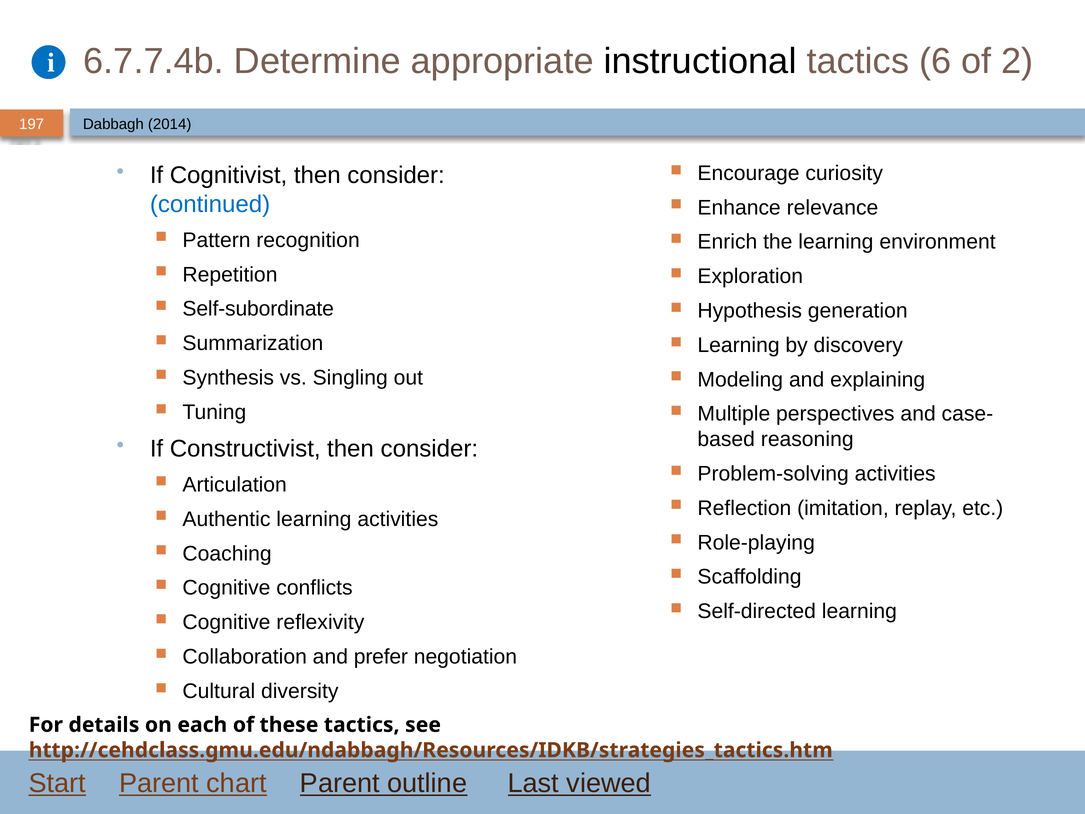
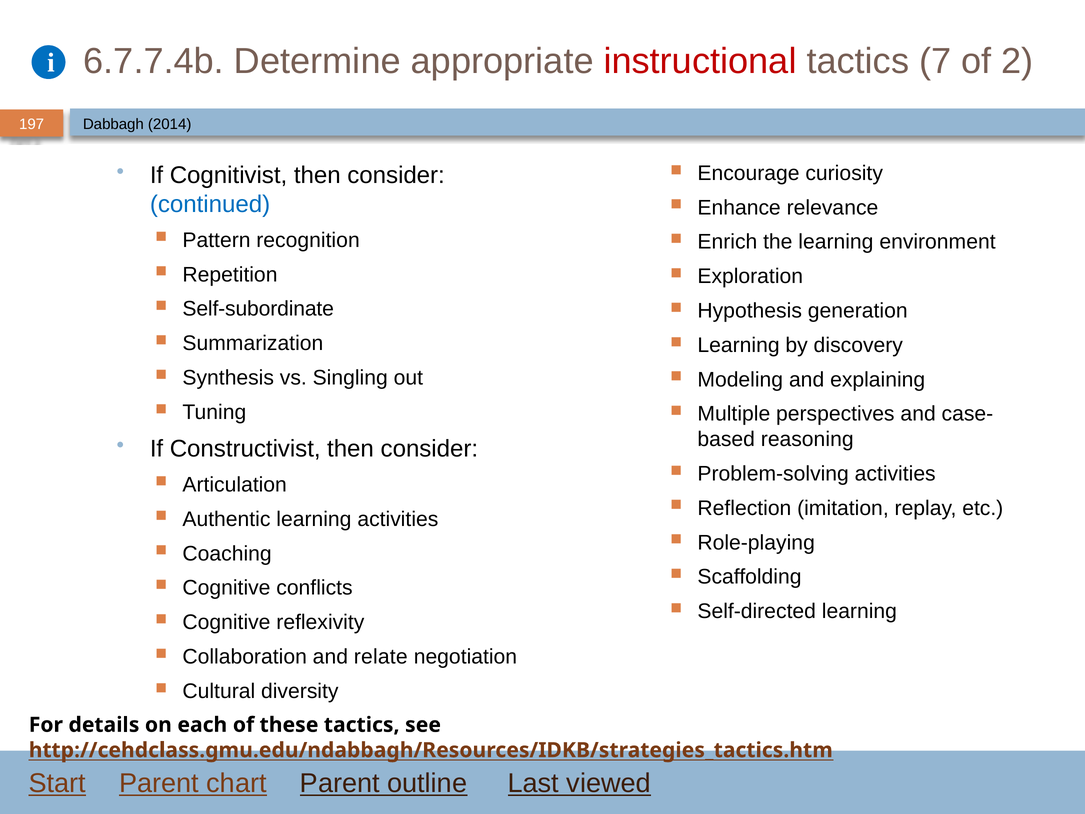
instructional colour: black -> red
6: 6 -> 7
prefer: prefer -> relate
